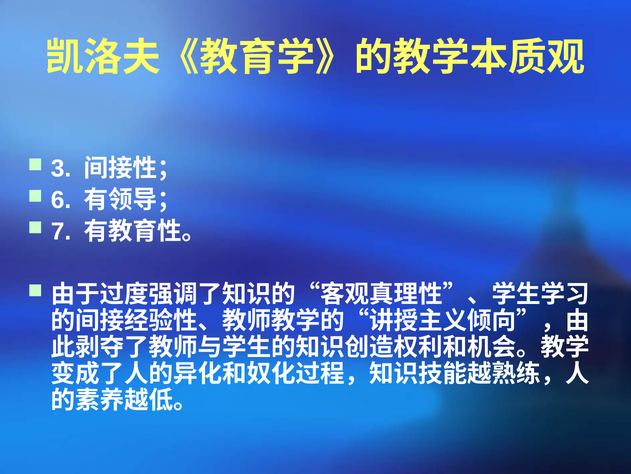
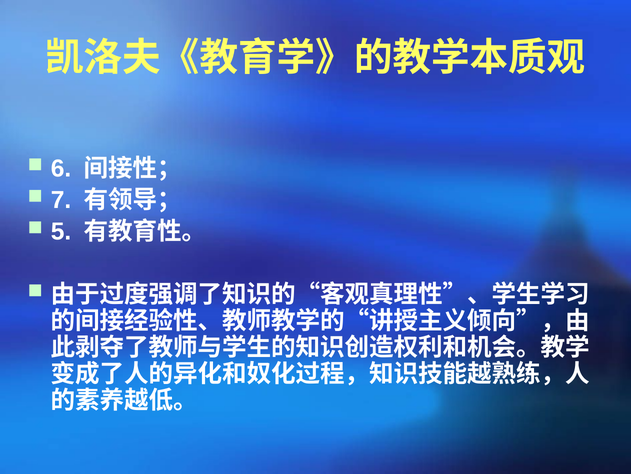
3: 3 -> 6
6: 6 -> 7
7: 7 -> 5
